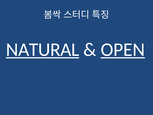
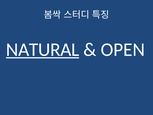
OPEN underline: present -> none
